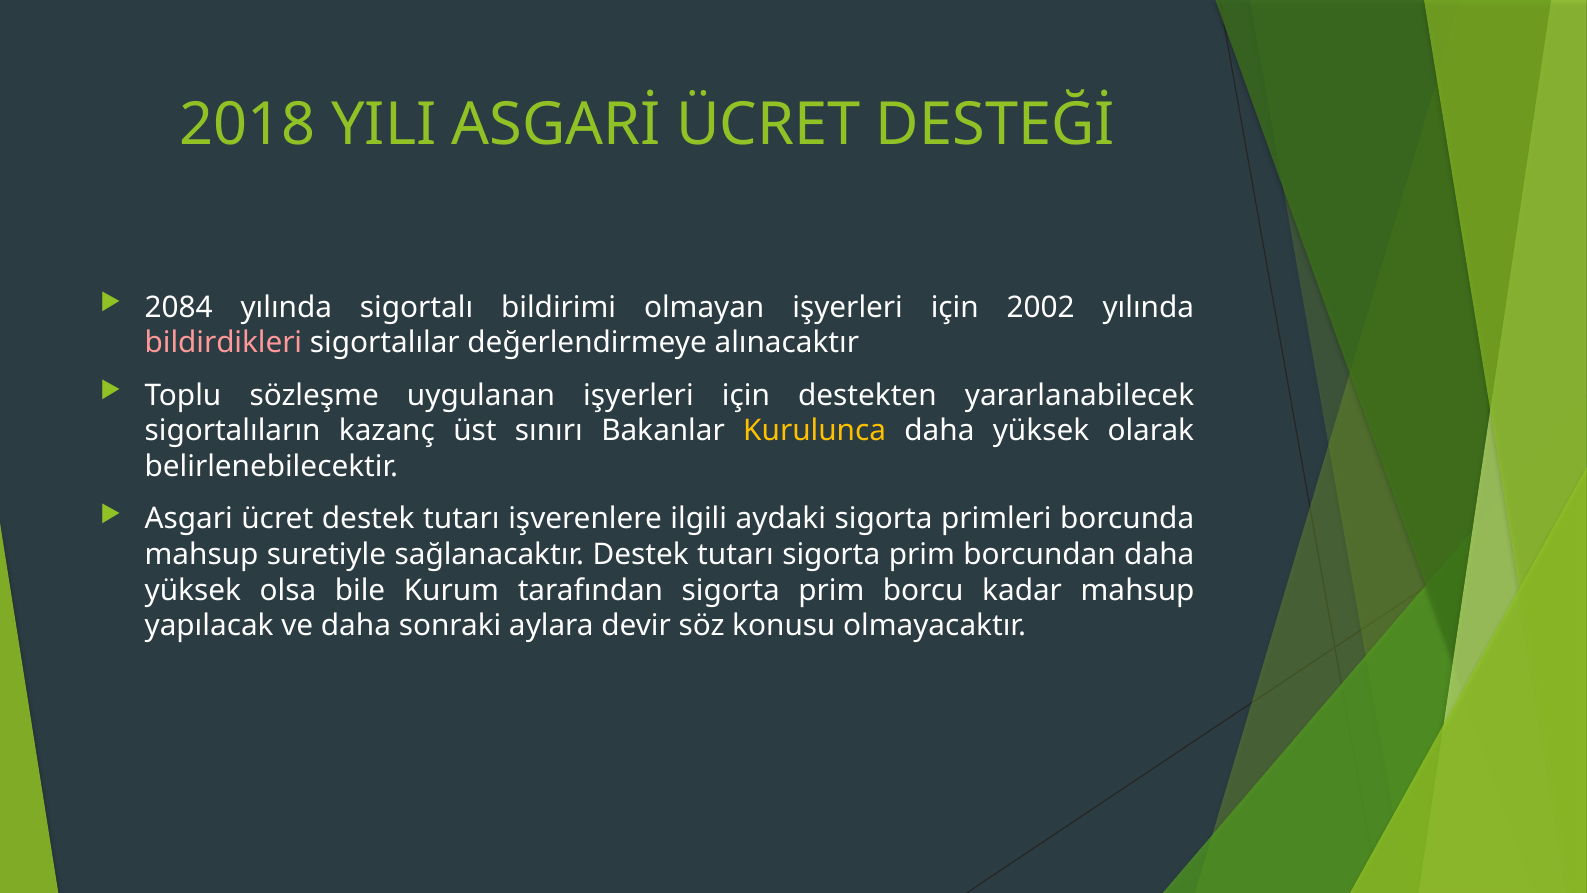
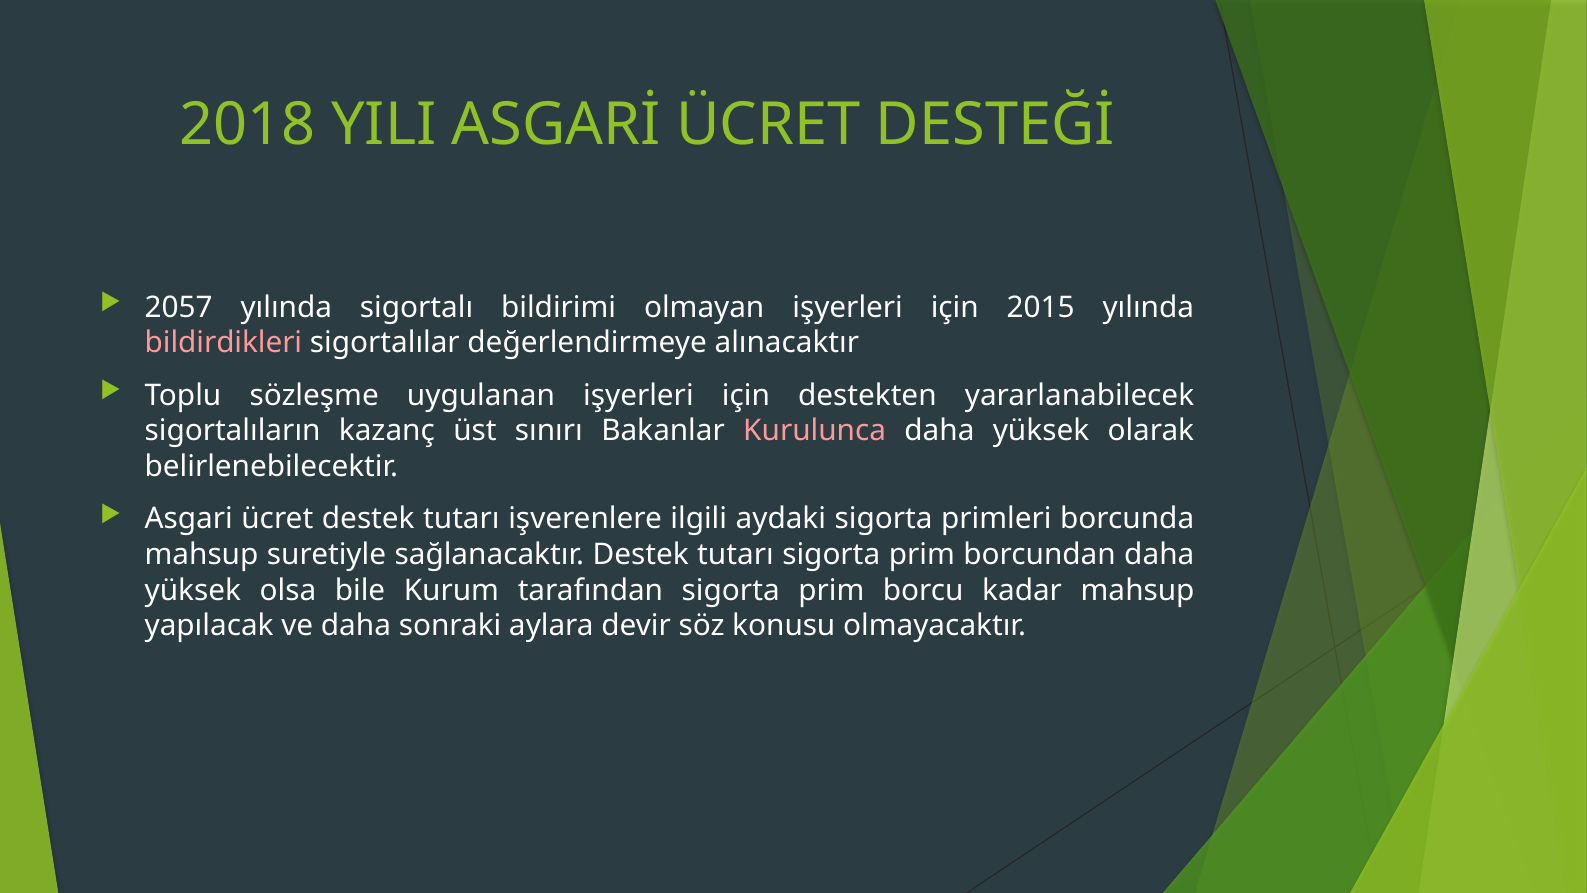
2084: 2084 -> 2057
2002: 2002 -> 2015
Kurulunca colour: yellow -> pink
